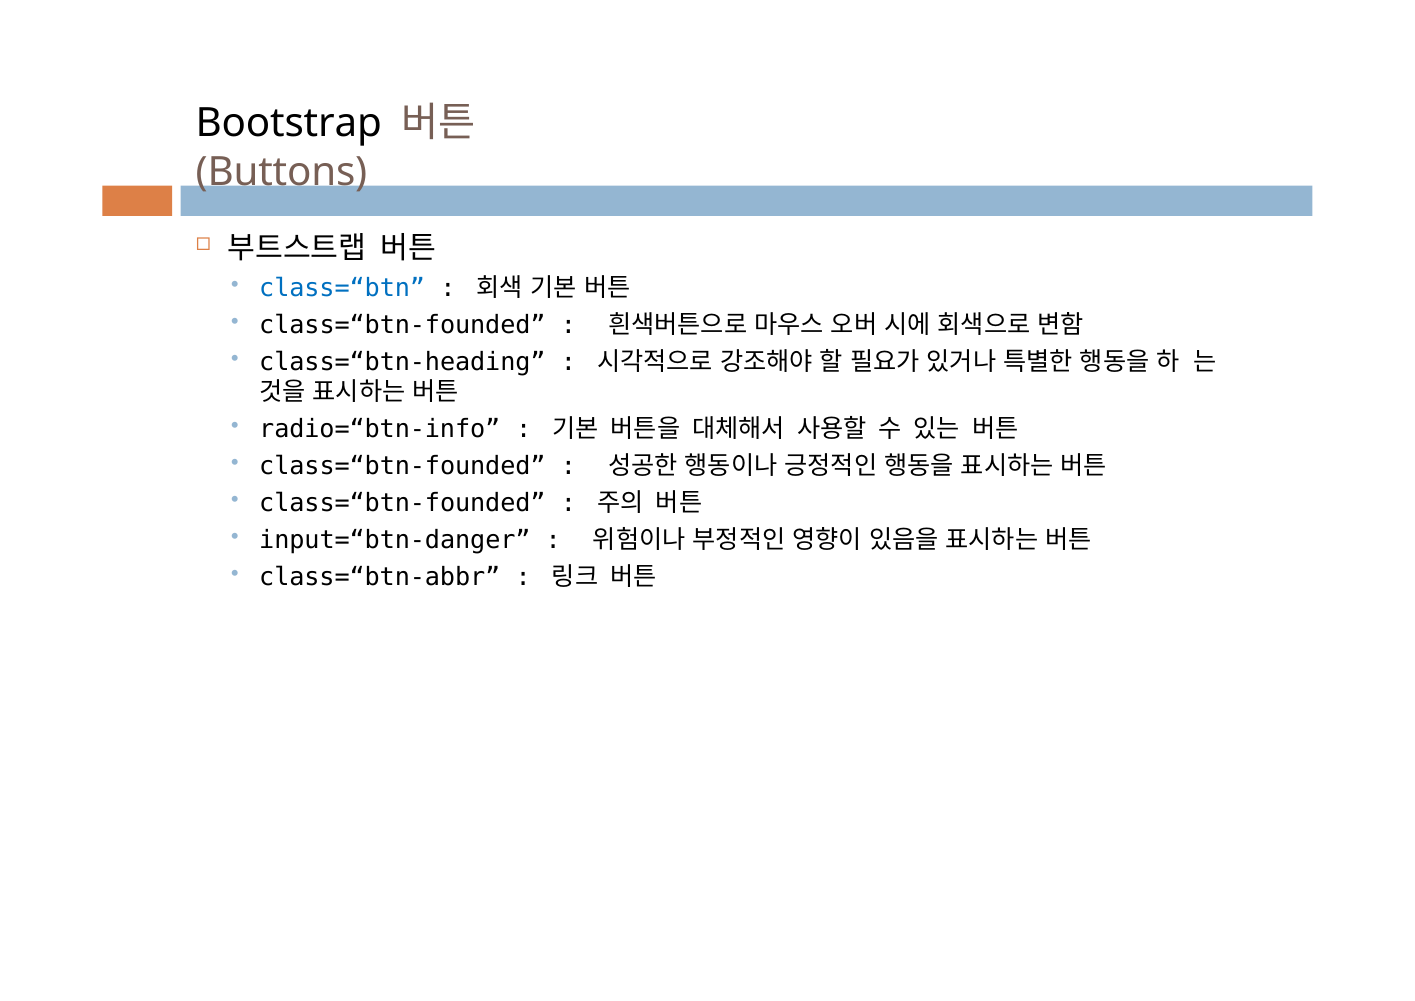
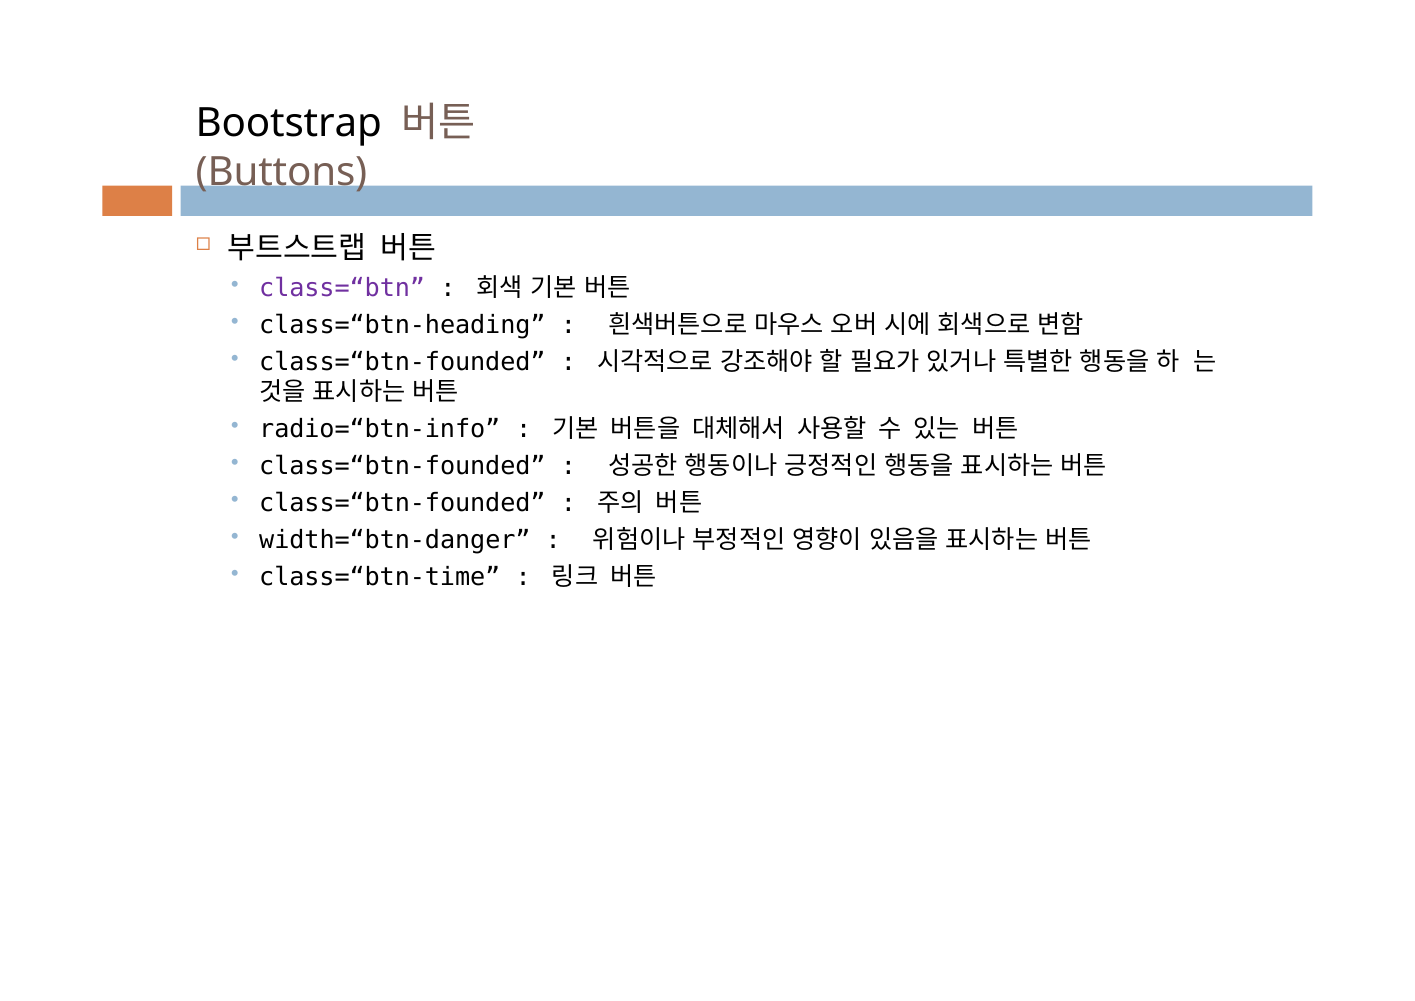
class=“btn colour: blue -> purple
class=“btn‐founded at (402, 325): class=“btn‐founded -> class=“btn‐heading
class=“btn‐heading at (402, 362): class=“btn‐heading -> class=“btn‐founded
input=“btn‐danger: input=“btn‐danger -> width=“btn‐danger
class=“btn‐abbr: class=“btn‐abbr -> class=“btn‐time
